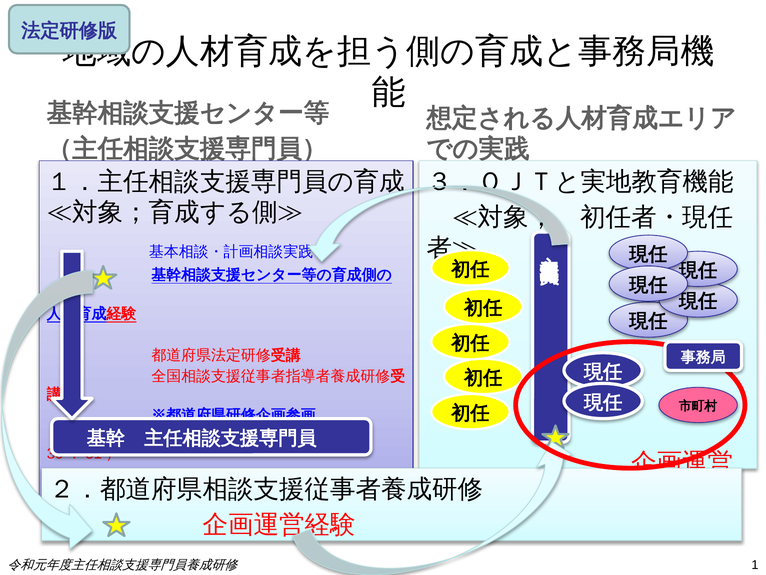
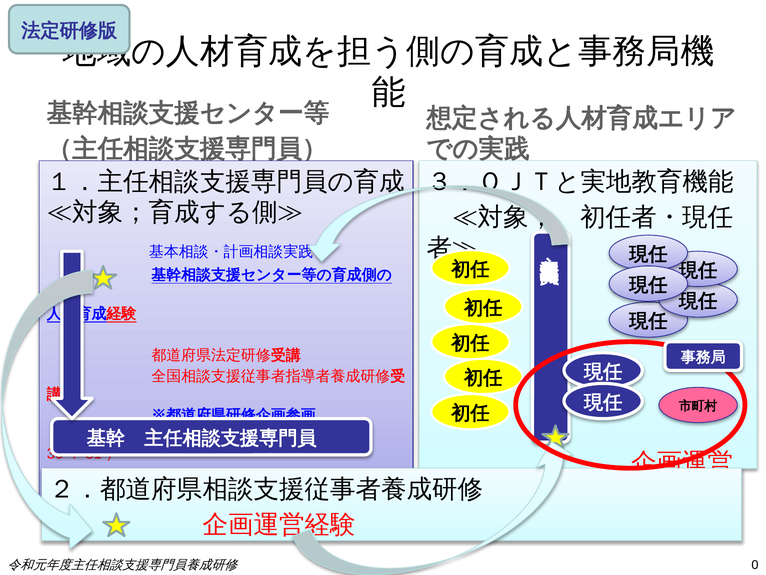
1: 1 -> 0
